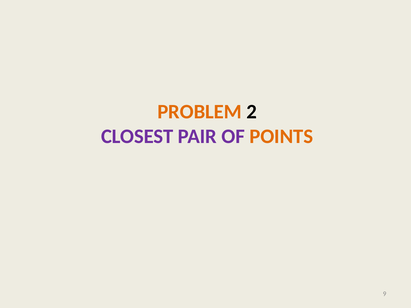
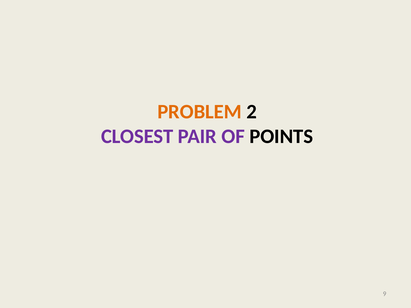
POINTS colour: orange -> black
